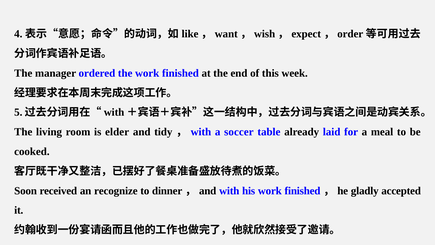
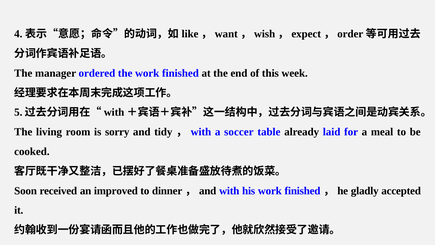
elder: elder -> sorry
recognize: recognize -> improved
